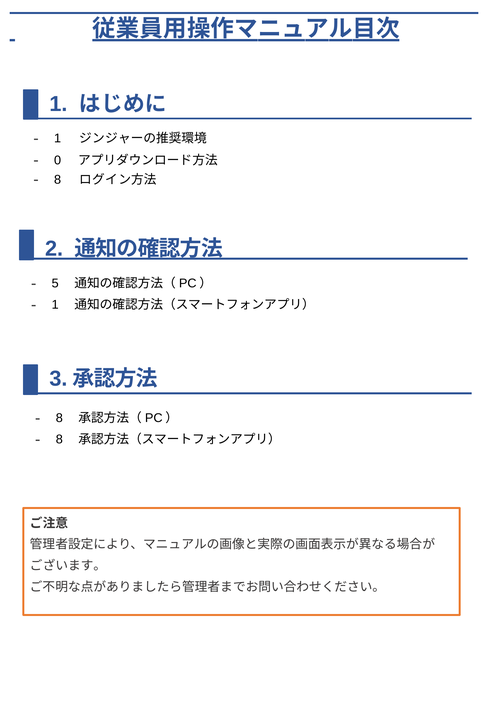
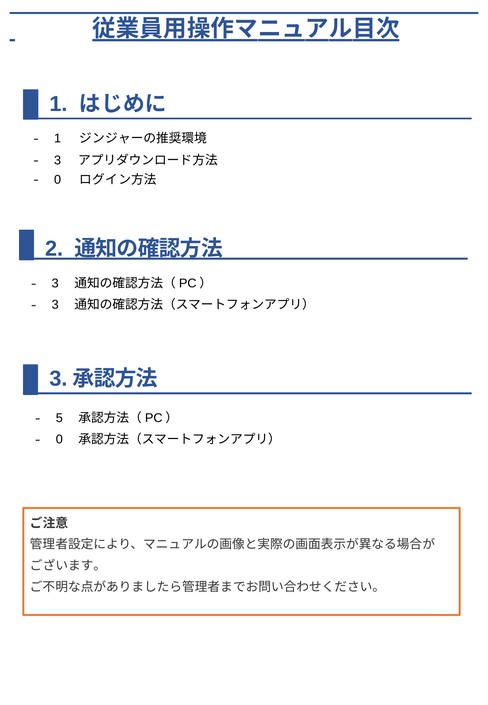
0 at (58, 160): 0 -> 3
8 at (58, 180): 8 -> 0
5 at (55, 284): 5 -> 3
1 at (55, 305): 1 -> 3
8 at (59, 418): 8 -> 5
8 at (59, 440): 8 -> 0
